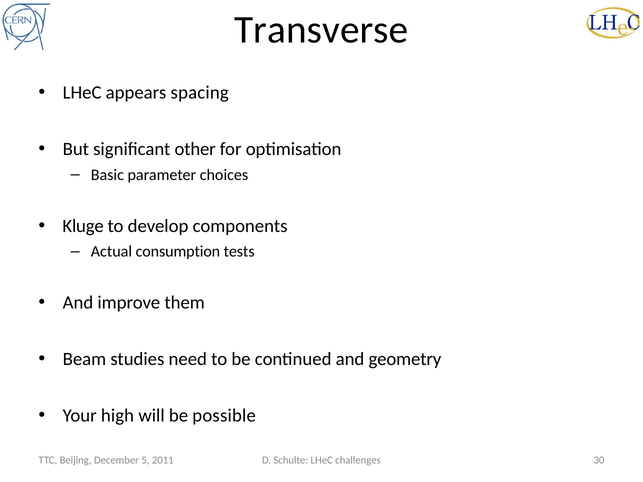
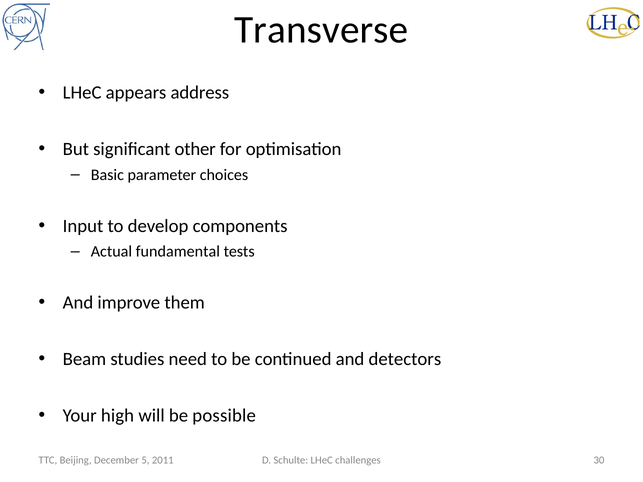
spacing: spacing -> address
Kluge: Kluge -> Input
consumption: consumption -> fundamental
geometry: geometry -> detectors
